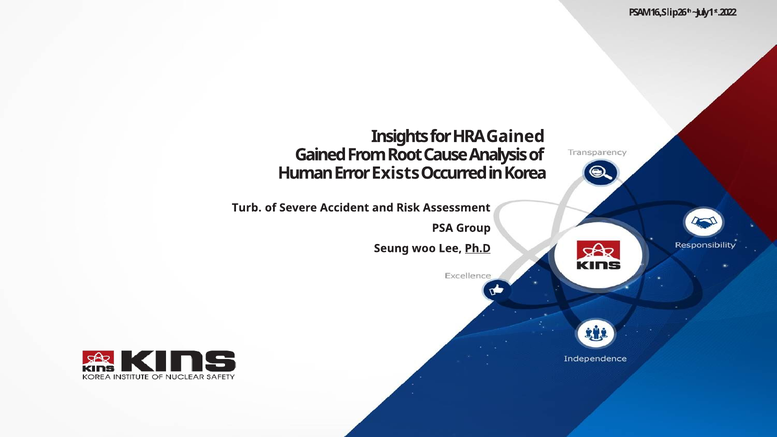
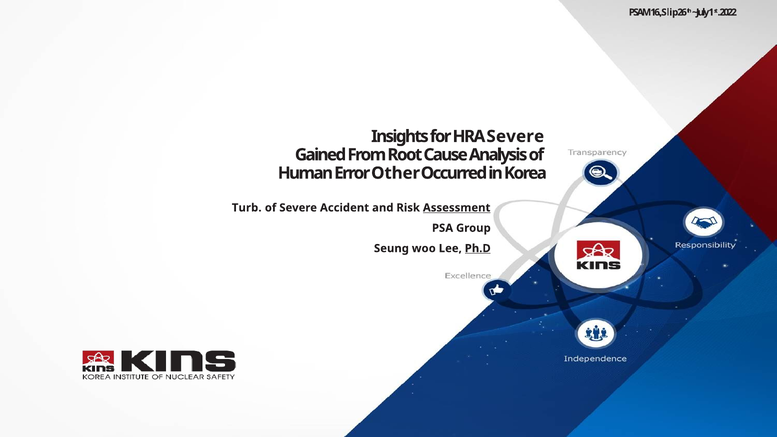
HRA Gained: Gained -> Severe
Exists: Exists -> Other
Assessment underline: none -> present
